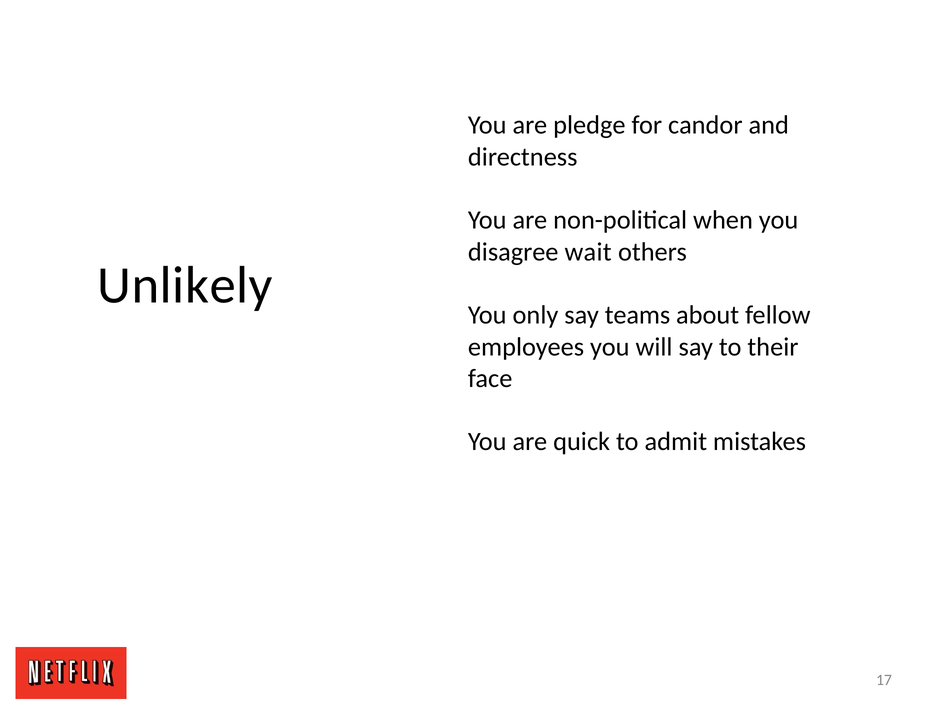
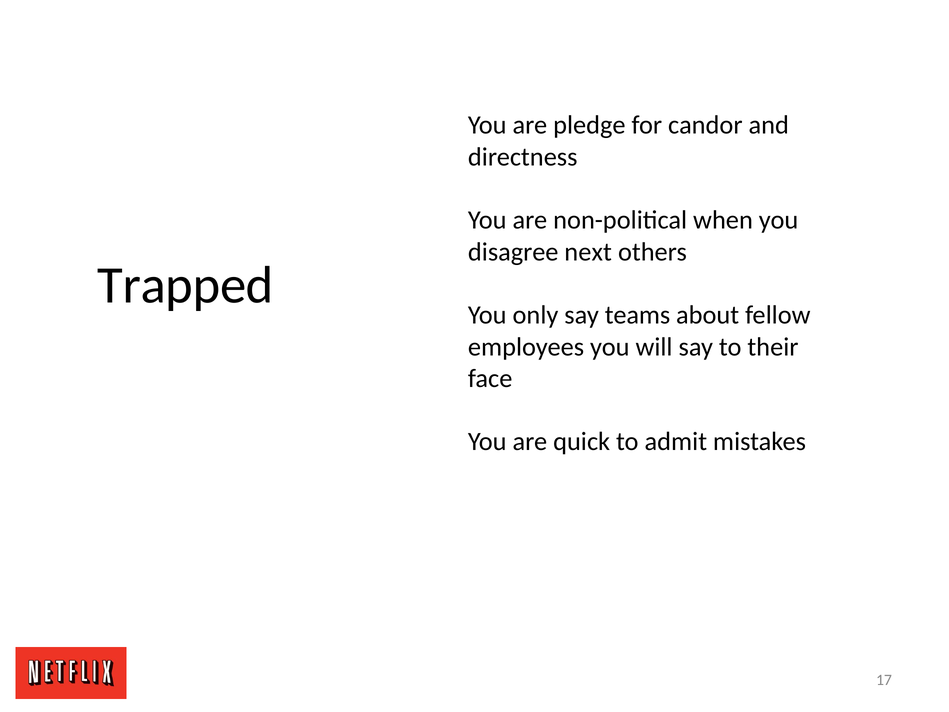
wait: wait -> next
Unlikely: Unlikely -> Trapped
